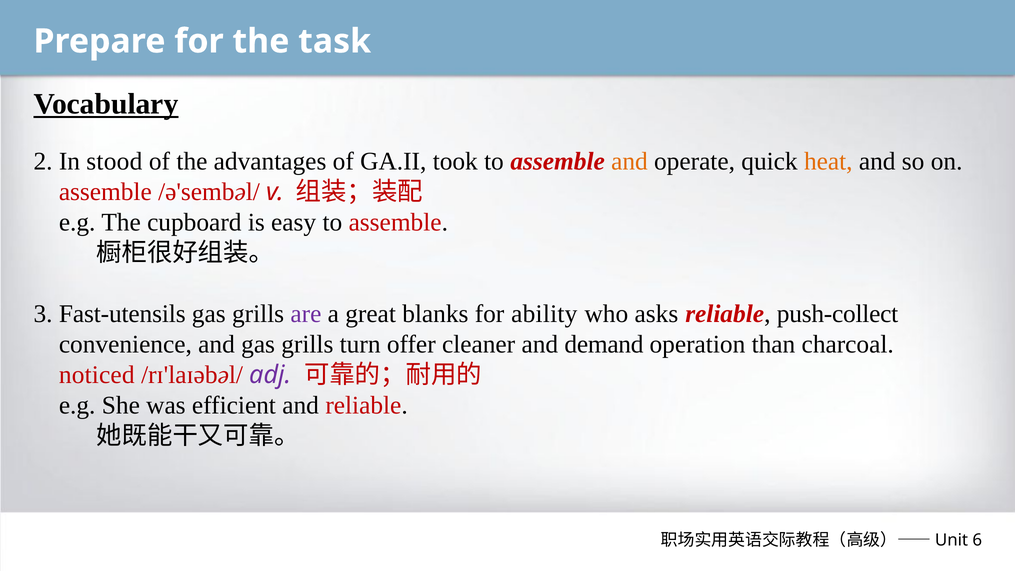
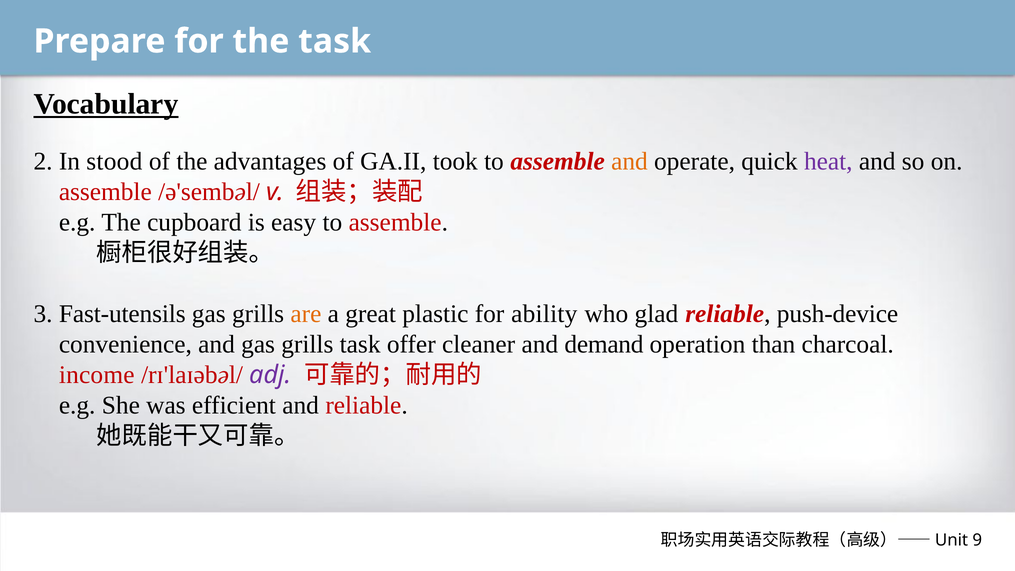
heat colour: orange -> purple
are colour: purple -> orange
blanks: blanks -> plastic
asks: asks -> glad
push-collect: push-collect -> push-device
grills turn: turn -> task
noticed: noticed -> income
6: 6 -> 9
